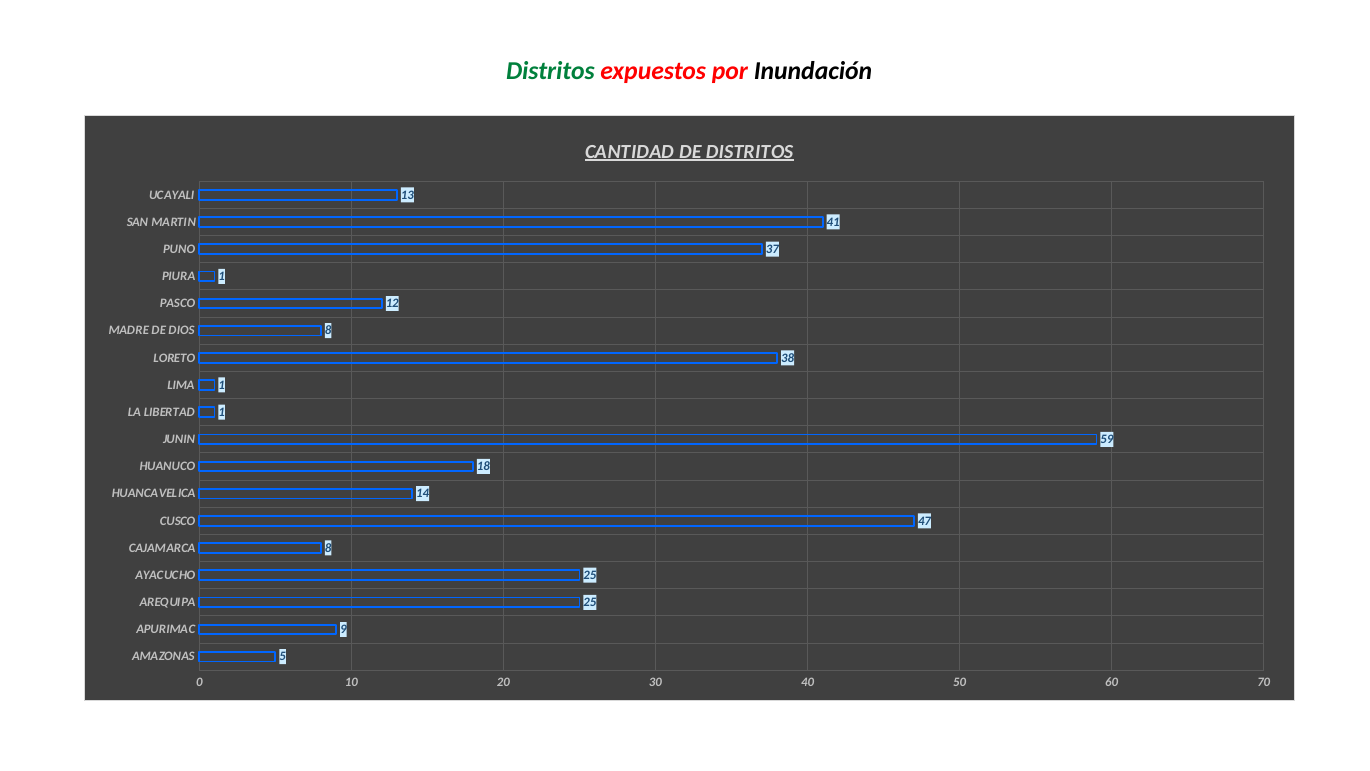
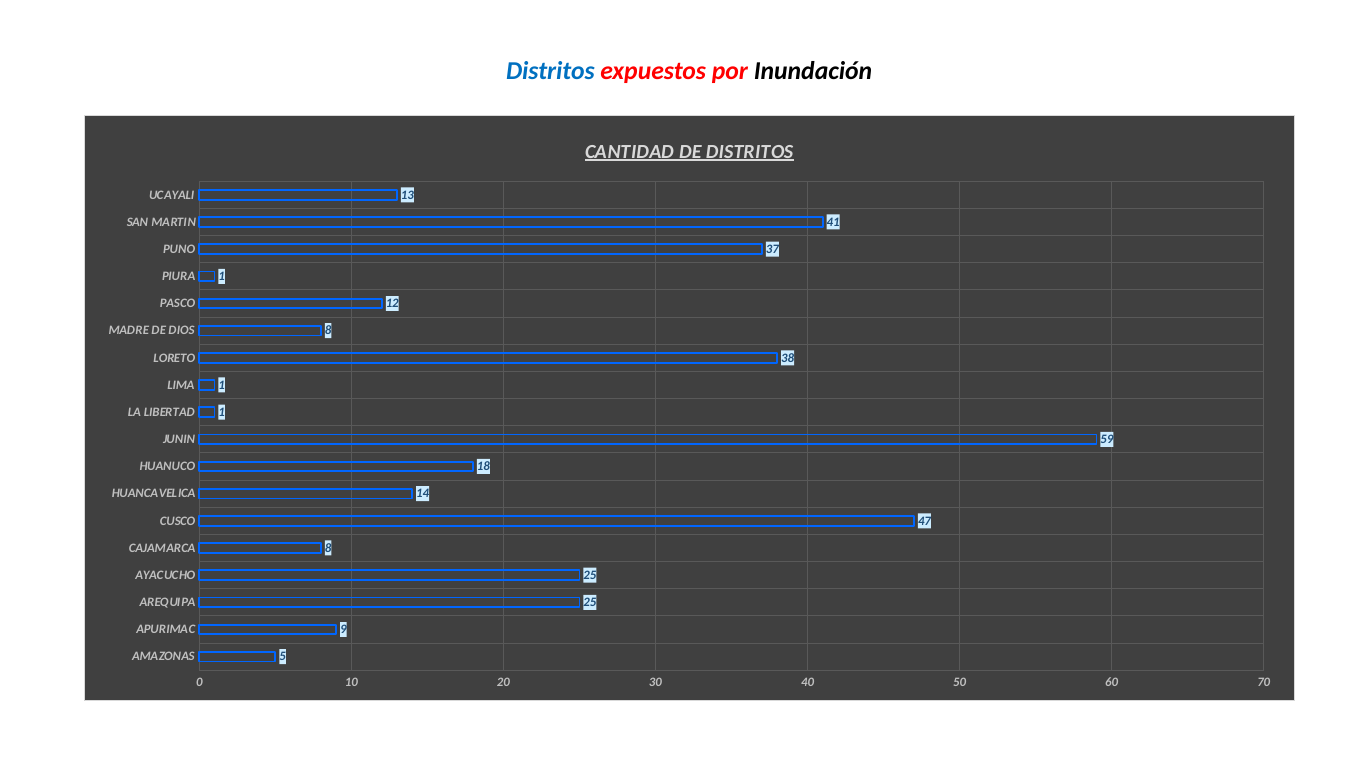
Distritos at (550, 71) colour: green -> blue
